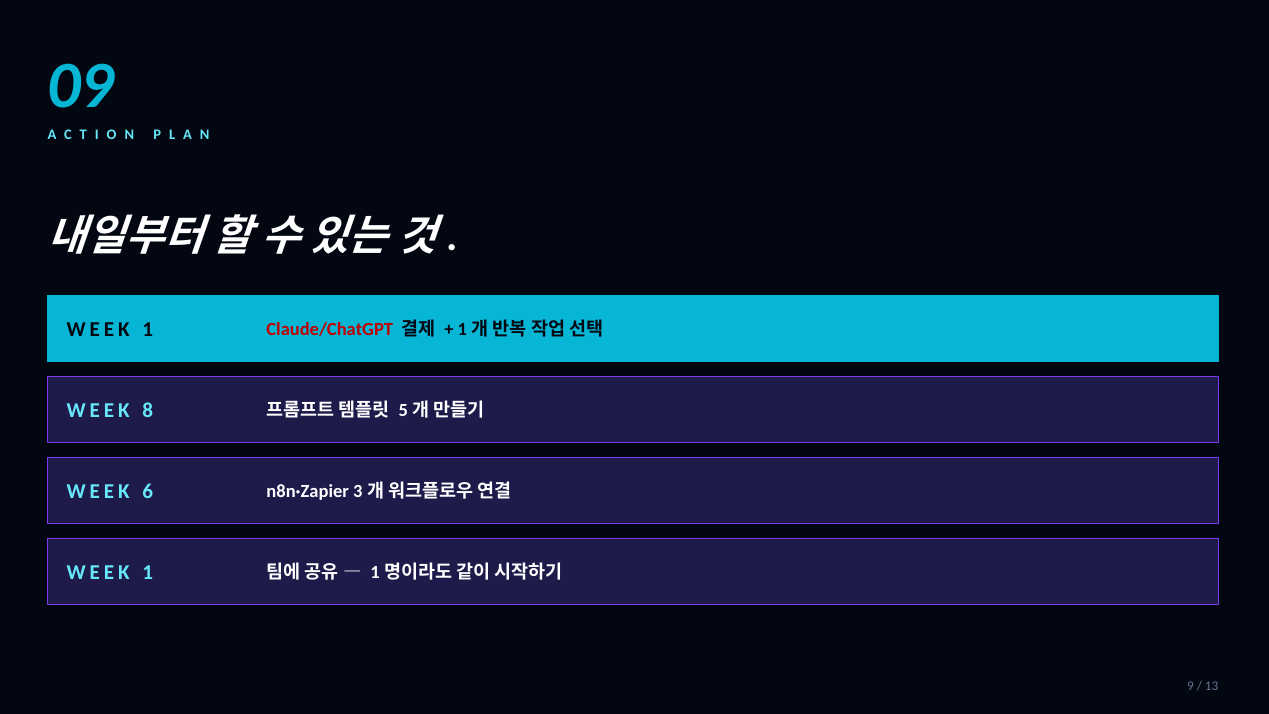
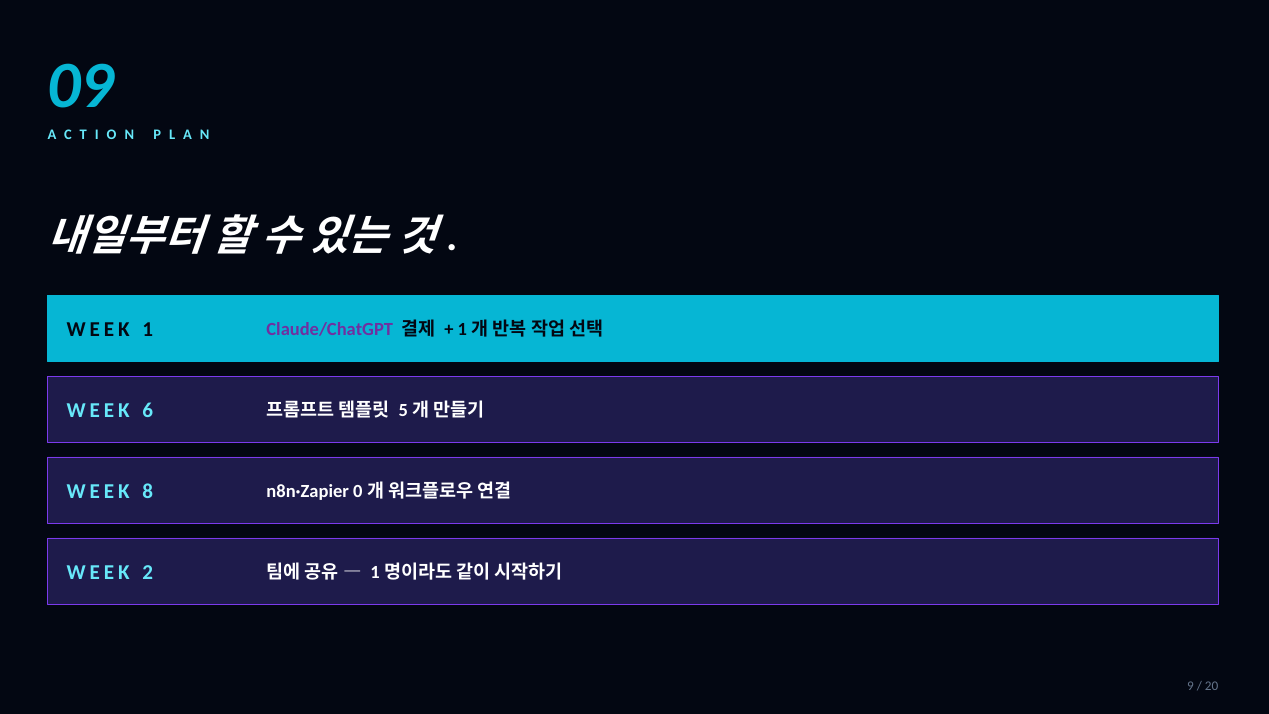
Claude/ChatGPT colour: red -> purple
8: 8 -> 6
6: 6 -> 8
3: 3 -> 0
1 at (148, 572): 1 -> 2
13: 13 -> 20
